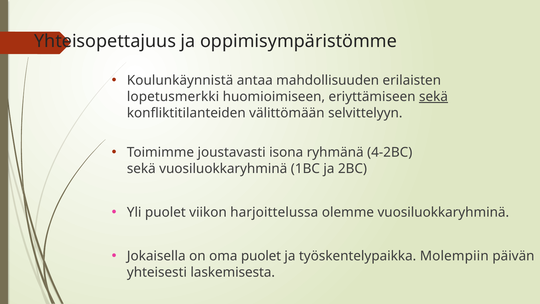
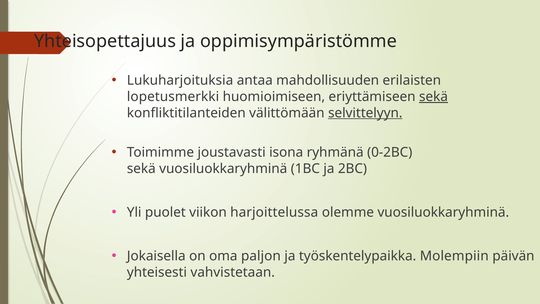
Koulunkäynnistä: Koulunkäynnistä -> Lukuharjoituksia
selvittelyyn underline: none -> present
4-2BC: 4-2BC -> 0-2BC
oma puolet: puolet -> paljon
laskemisesta: laskemisesta -> vahvistetaan
